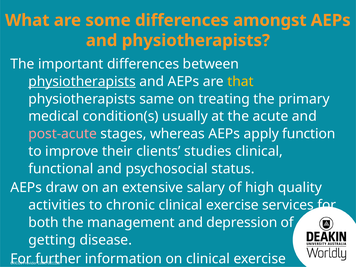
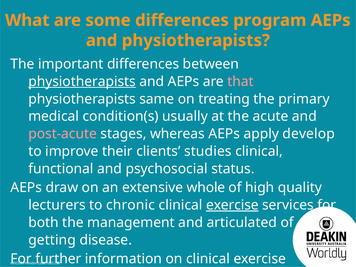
amongst: amongst -> program
that colour: yellow -> pink
function: function -> develop
salary: salary -> whole
activities: activities -> lecturers
exercise at (232, 205) underline: none -> present
depression: depression -> articulated
